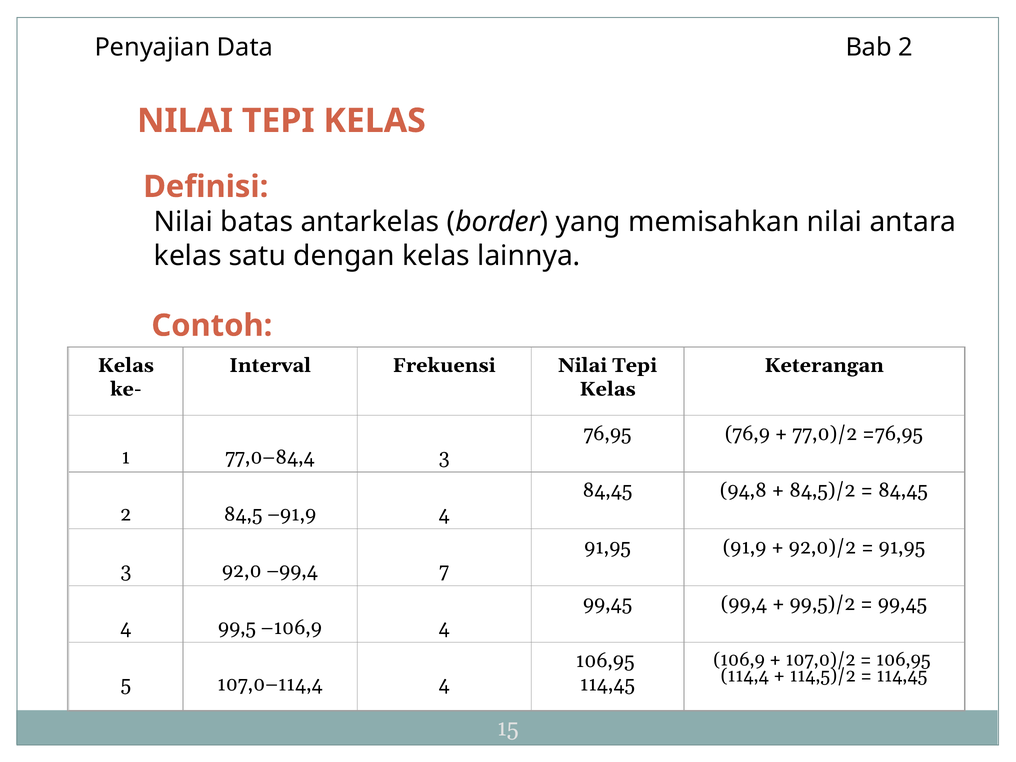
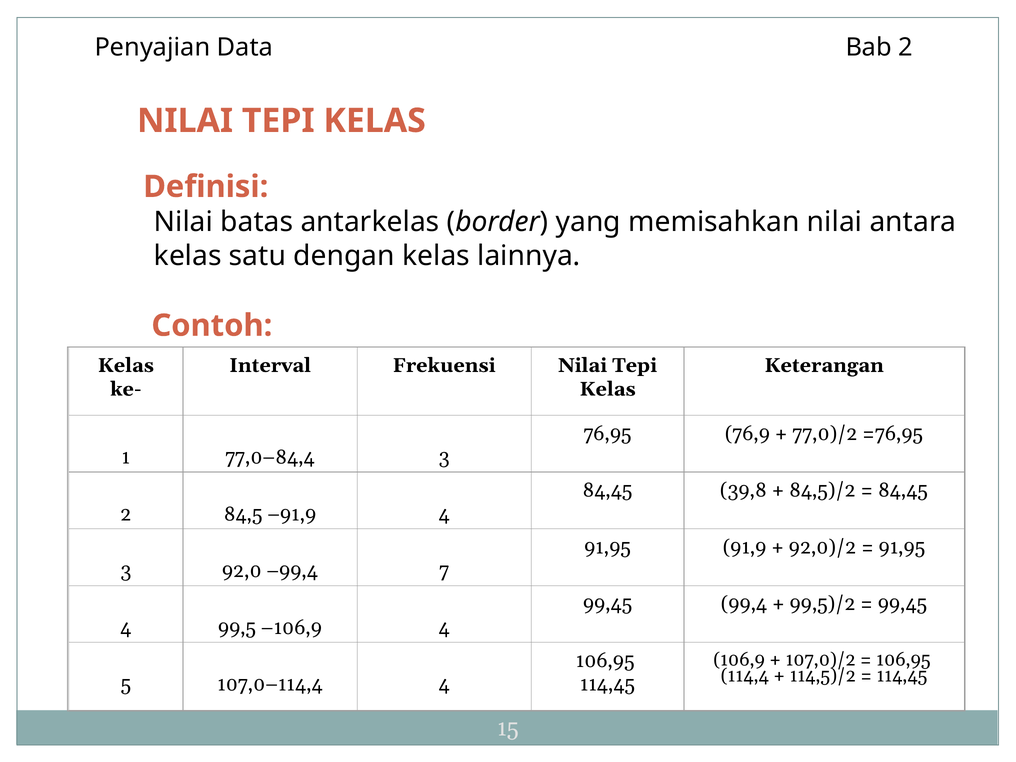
94,8: 94,8 -> 39,8
